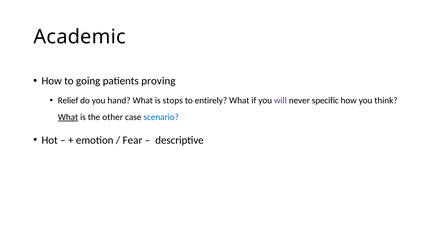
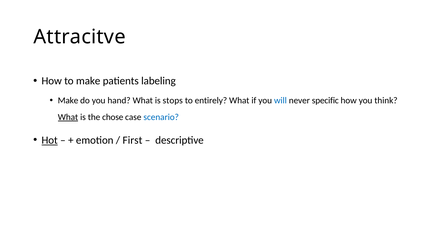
Academic: Academic -> Attracitve
to going: going -> make
proving: proving -> labeling
Relief at (68, 101): Relief -> Make
will colour: purple -> blue
other: other -> chose
Hot underline: none -> present
Fear: Fear -> First
